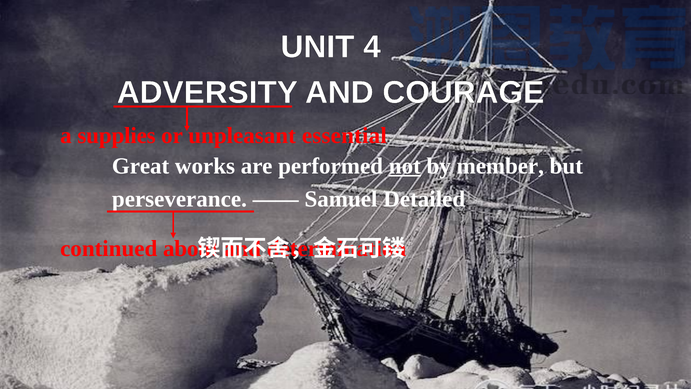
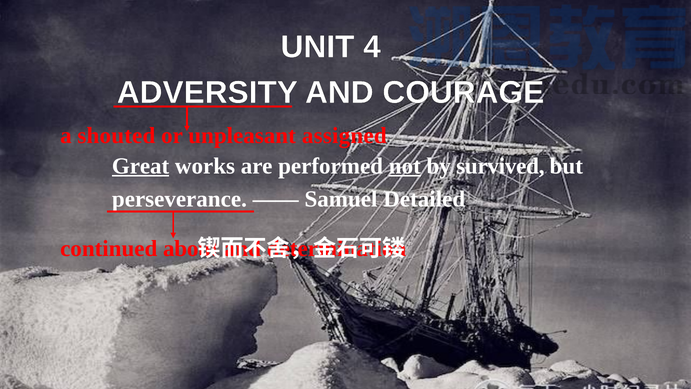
supplies: supplies -> shouted
essential: essential -> assigned
Great underline: none -> present
member: member -> survived
